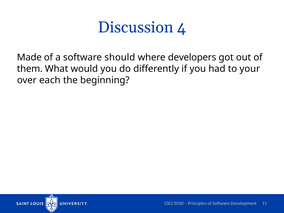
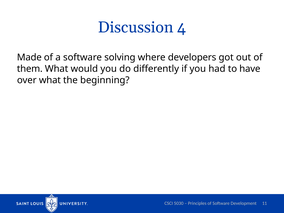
should: should -> solving
your: your -> have
over each: each -> what
